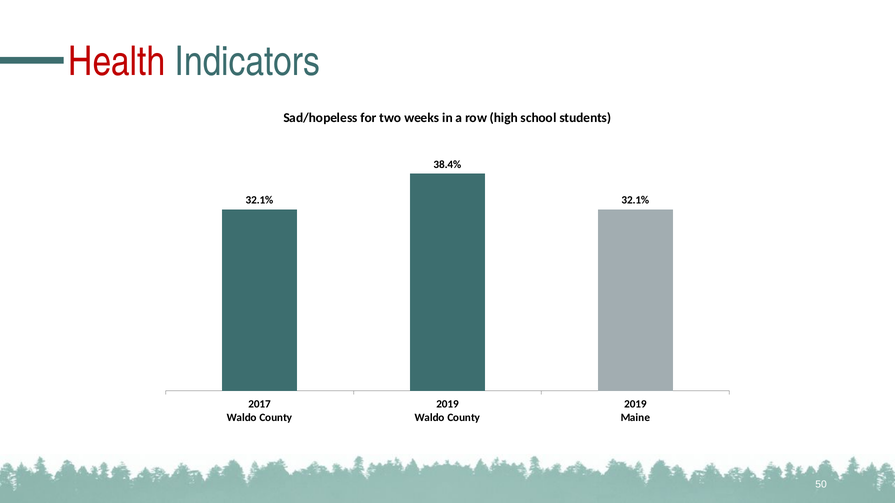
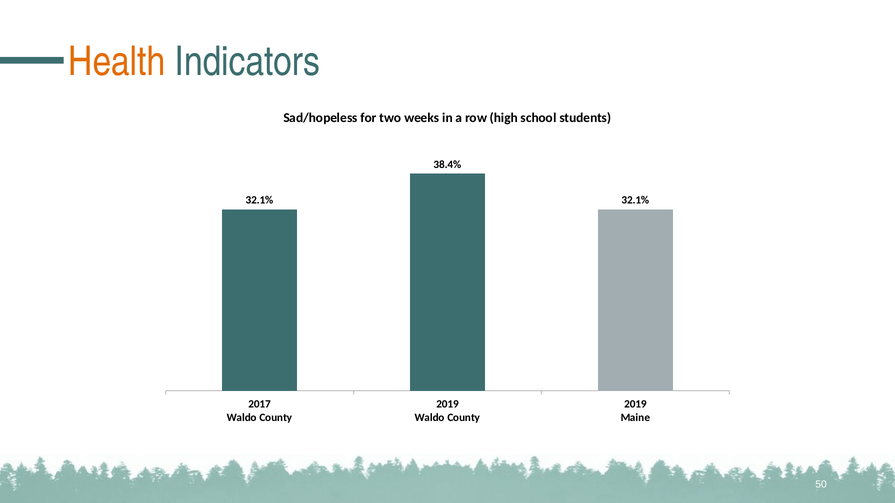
Health colour: red -> orange
